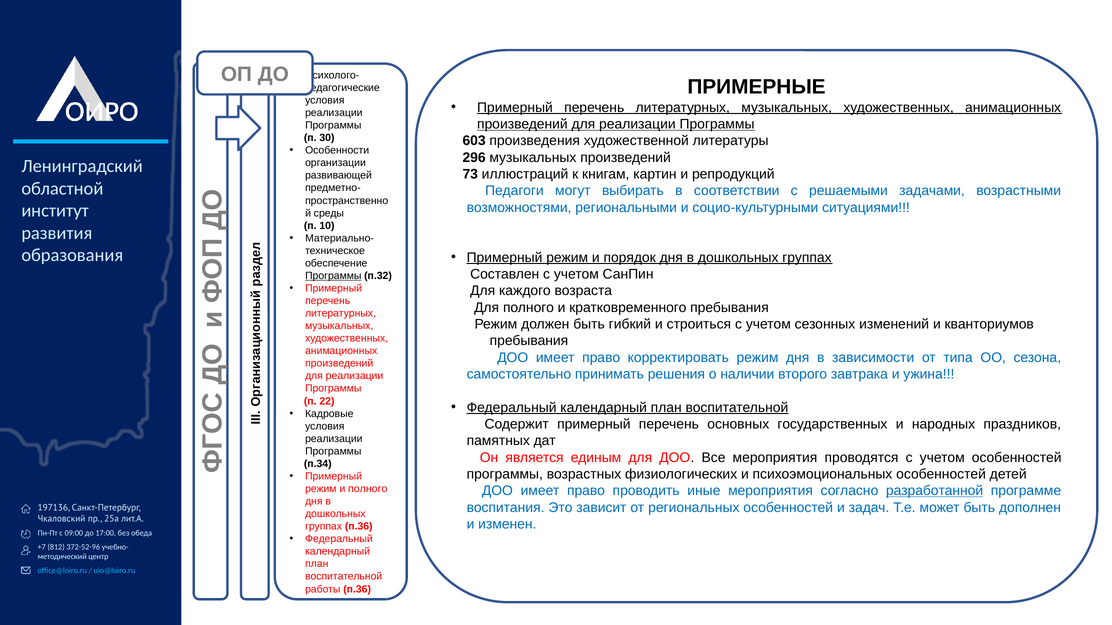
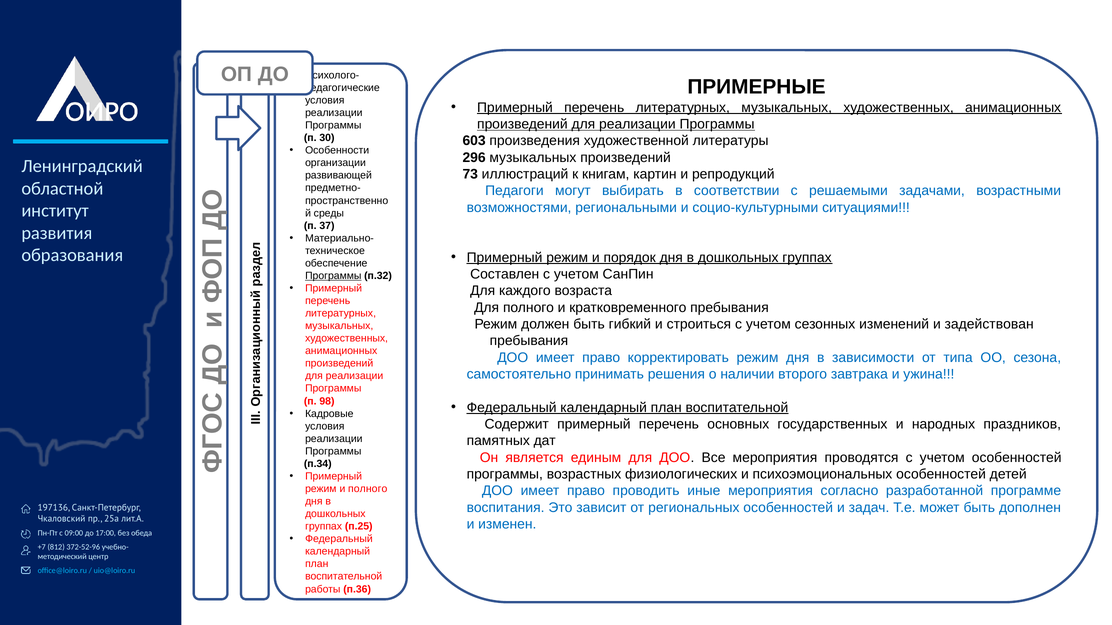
10: 10 -> 37
кванториумов: кванториумов -> задействован
22: 22 -> 98
разработанной underline: present -> none
группах п.36: п.36 -> п.25
